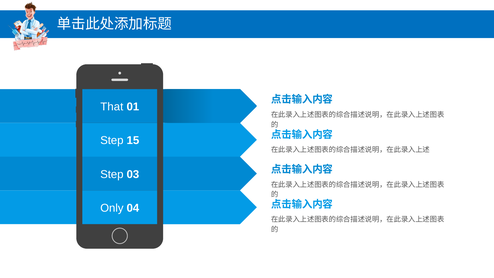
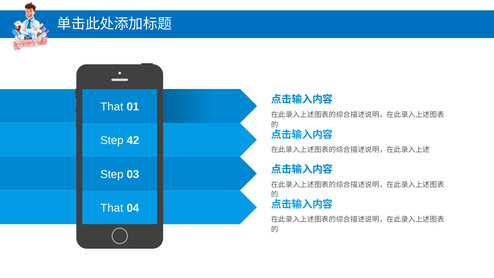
15: 15 -> 42
Only at (112, 208): Only -> That
